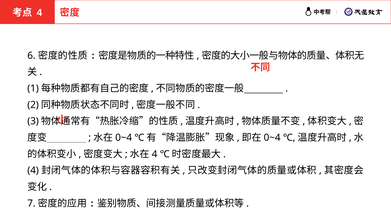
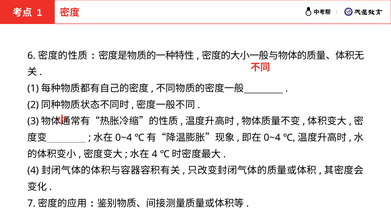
4 at (39, 13): 4 -> 1
